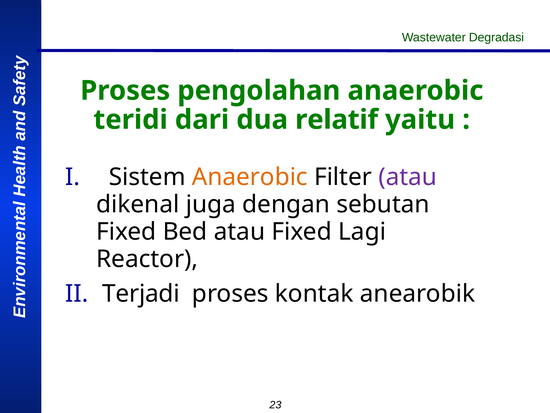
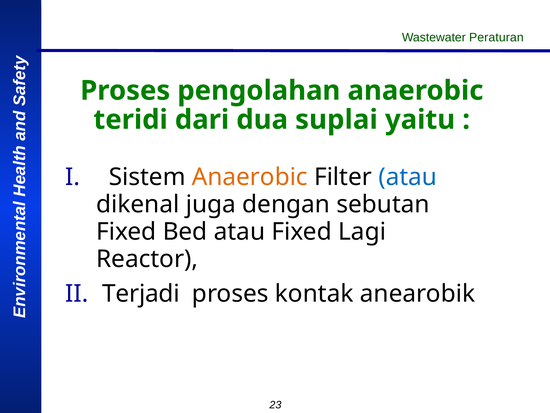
Degradasi: Degradasi -> Peraturan
relatif: relatif -> suplai
atau at (408, 177) colour: purple -> blue
